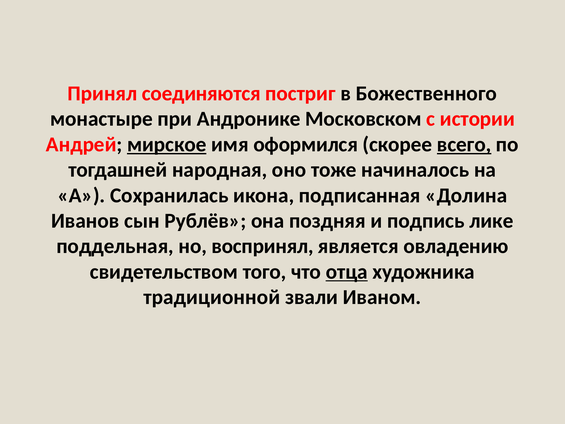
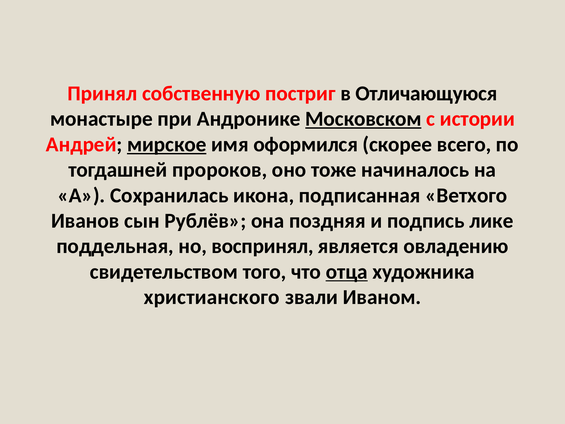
соединяются: соединяются -> собственную
Божественного: Божественного -> Отличающуюся
Московском underline: none -> present
всего underline: present -> none
народная: народная -> пророков
Долина: Долина -> Ветхого
традиционной: традиционной -> христианского
